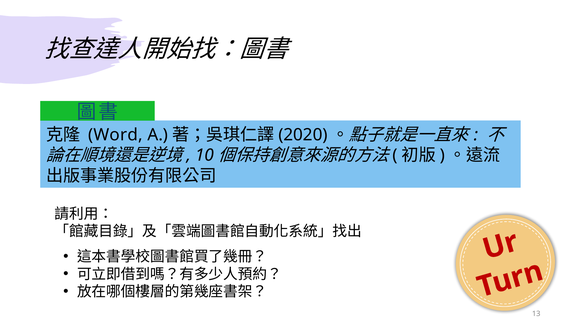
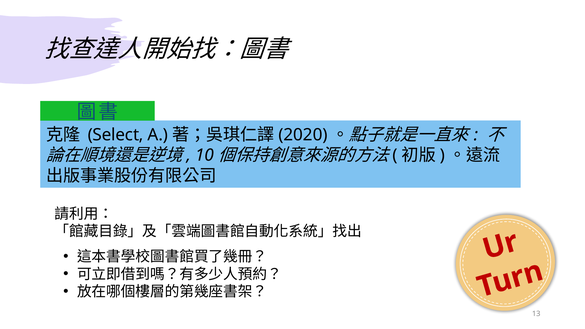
Word: Word -> Select
